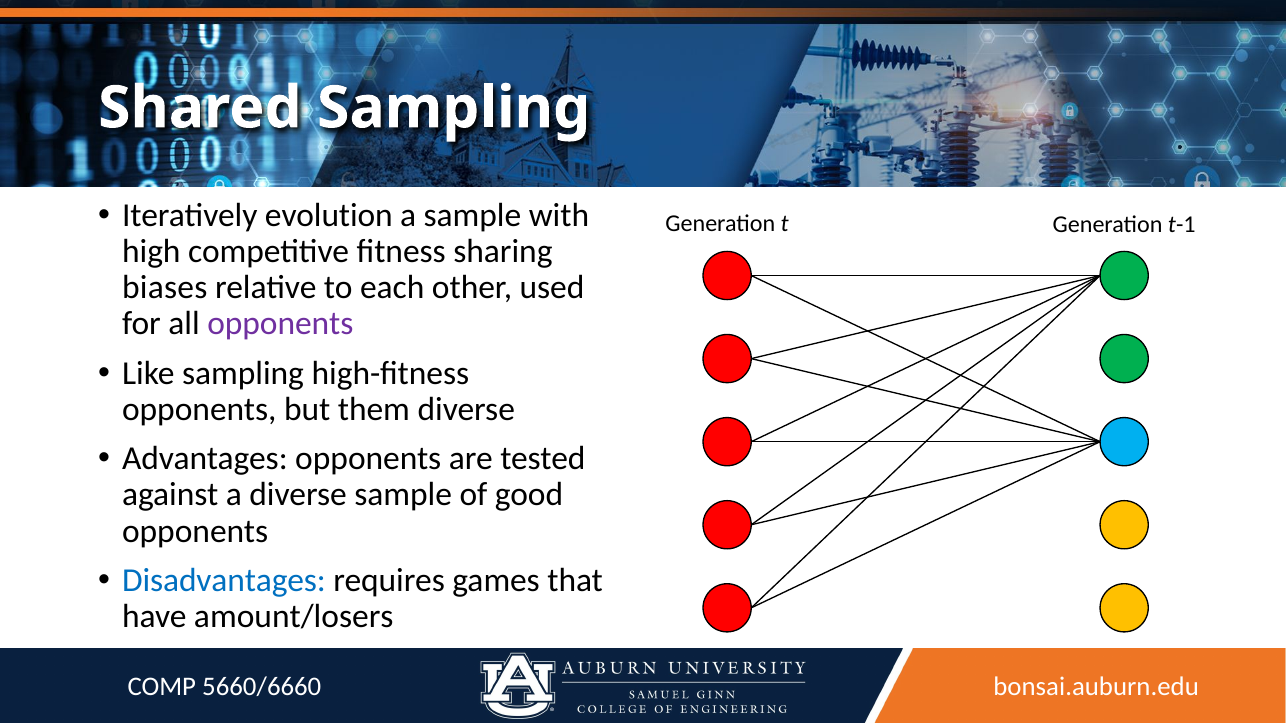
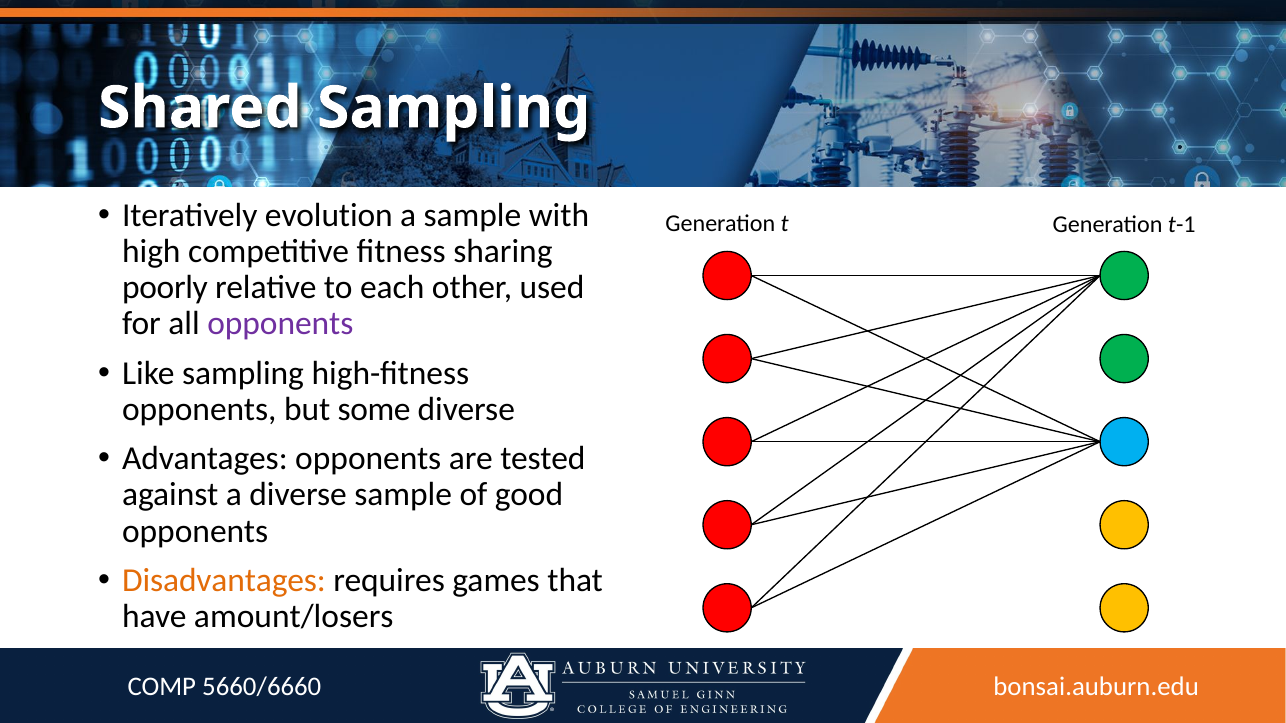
biases: biases -> poorly
them: them -> some
Disadvantages colour: blue -> orange
